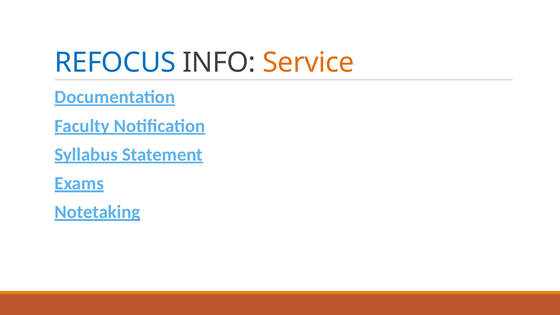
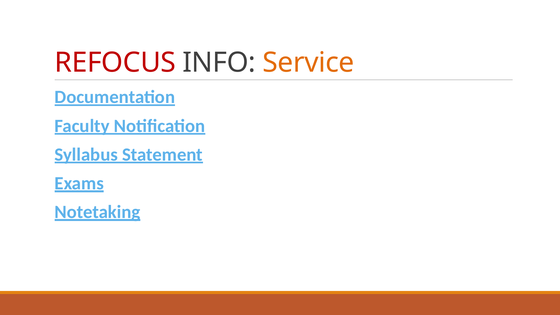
REFOCUS colour: blue -> red
